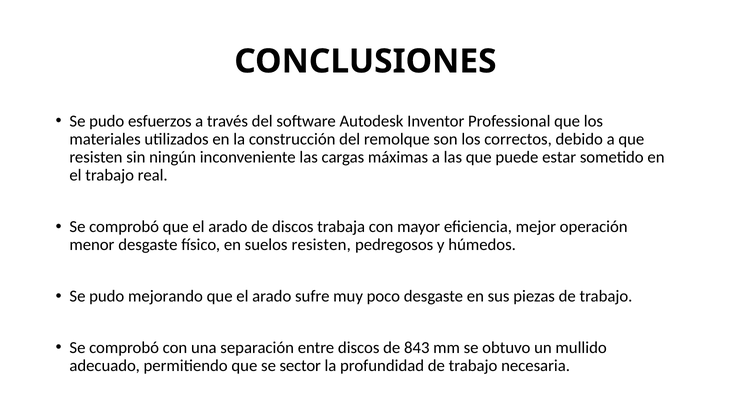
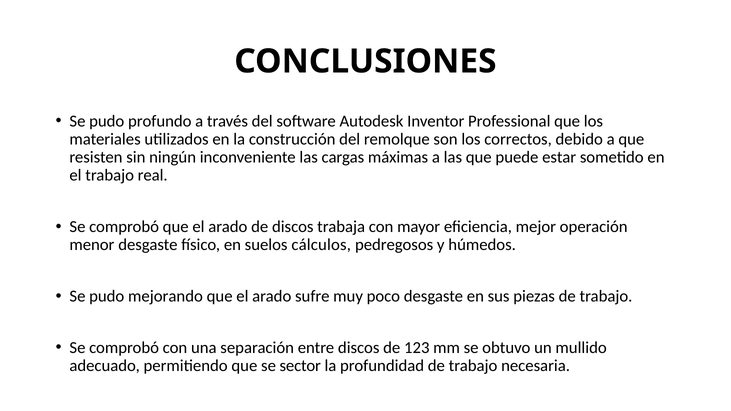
esfuerzos: esfuerzos -> profundo
suelos resisten: resisten -> cálculos
843: 843 -> 123
